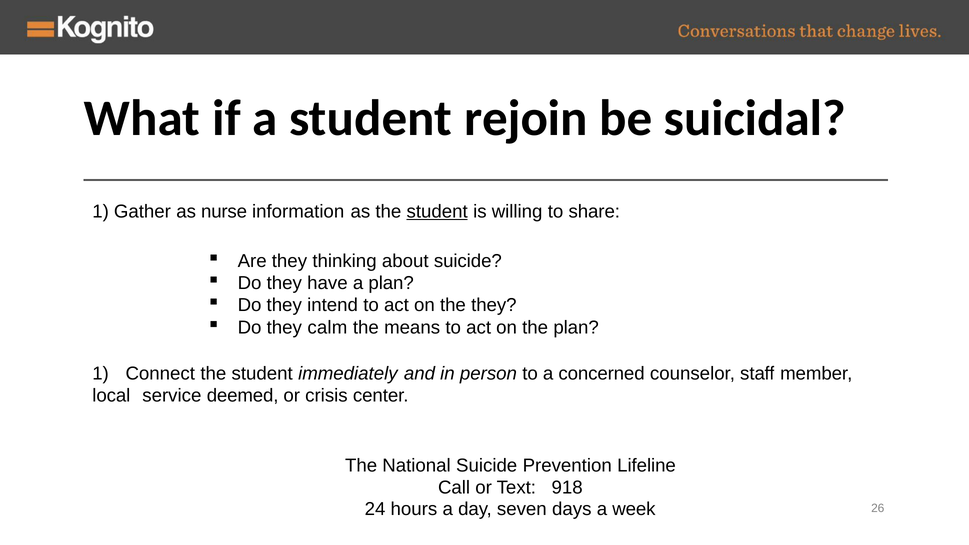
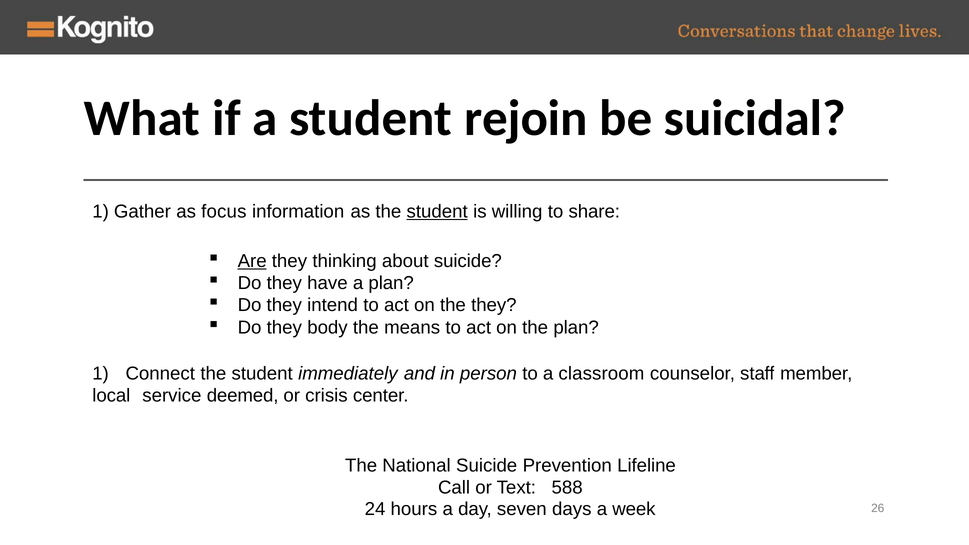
nurse: nurse -> focus
Are underline: none -> present
calm: calm -> body
concerned: concerned -> classroom
918: 918 -> 588
